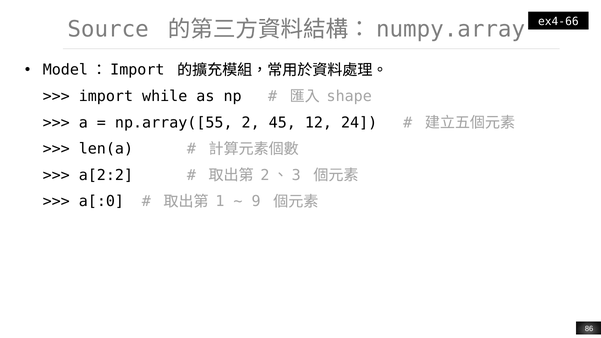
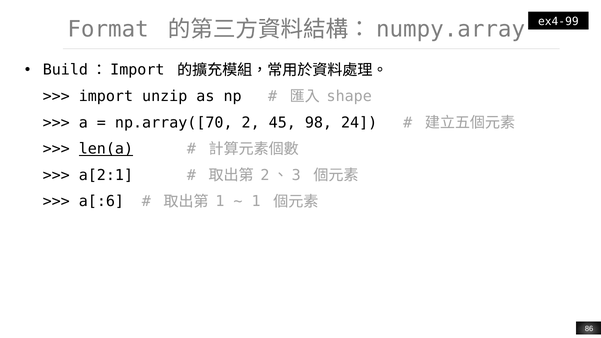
ex4-66: ex4-66 -> ex4-99
Source: Source -> Format
Model: Model -> Build
while: while -> unzip
np.array([55: np.array([55 -> np.array([70
12: 12 -> 98
len(a underline: none -> present
a[2:2: a[2:2 -> a[2:1
a[:0: a[:0 -> a[:6
9 at (256, 201): 9 -> 1
